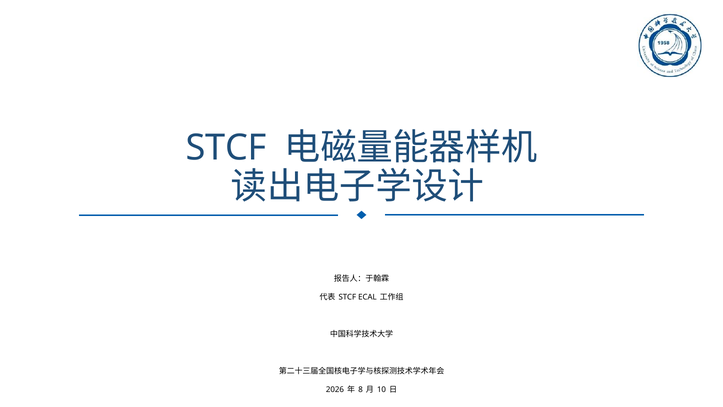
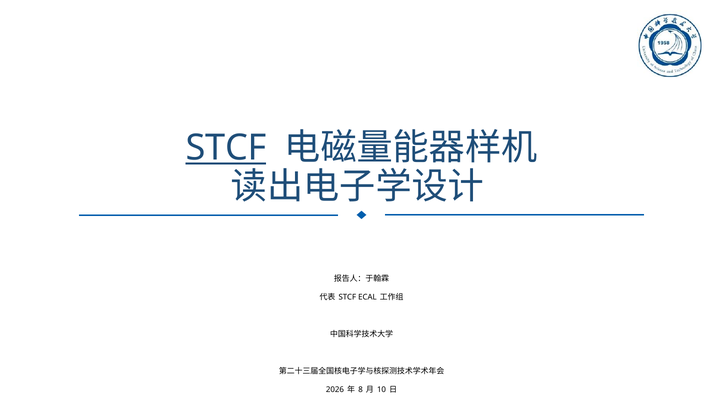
STCF at (226, 148) underline: none -> present
